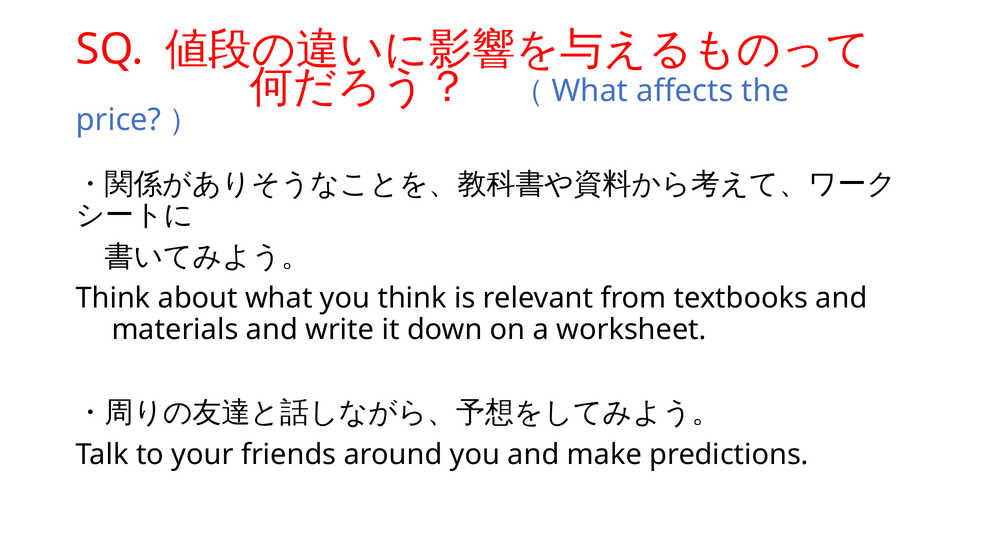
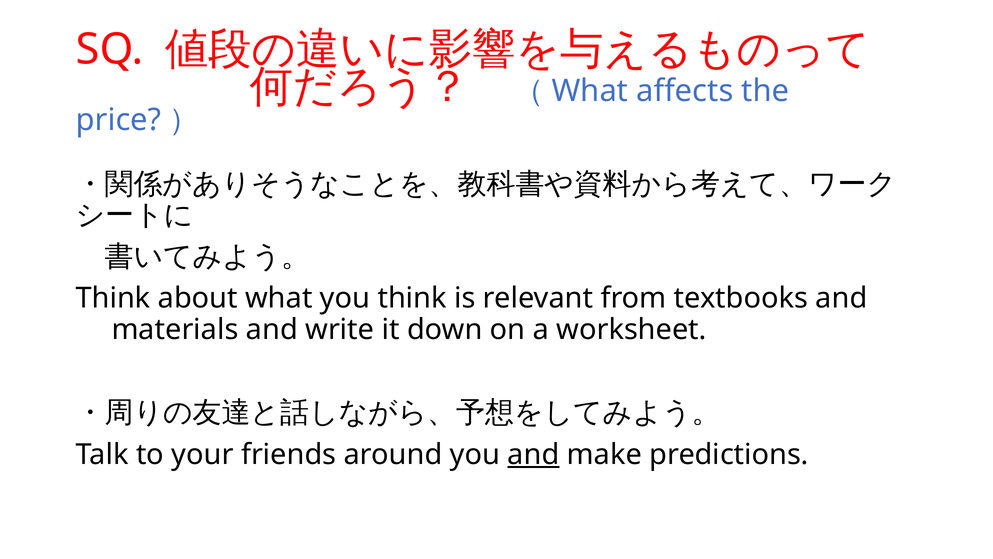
and at (533, 454) underline: none -> present
